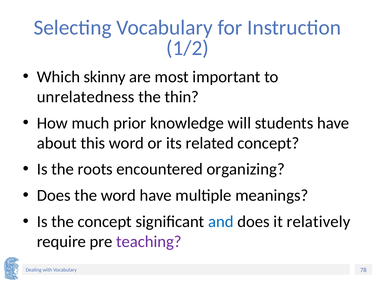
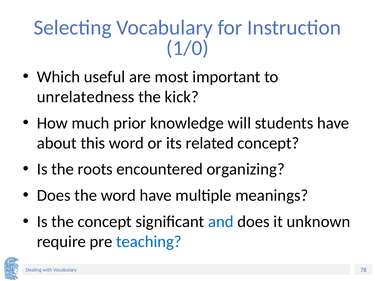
1/2: 1/2 -> 1/0
skinny: skinny -> useful
thin: thin -> kick
relatively: relatively -> unknown
teaching colour: purple -> blue
